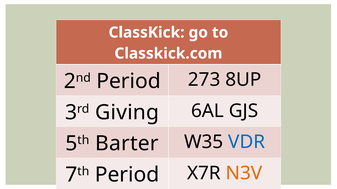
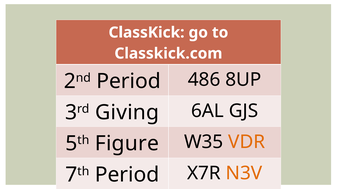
273: 273 -> 486
Barter: Barter -> Figure
VDR colour: blue -> orange
